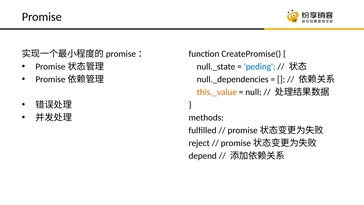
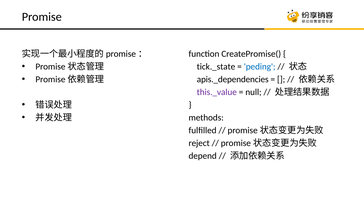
null._state: null._state -> tick._state
null._dependencies: null._dependencies -> apis._dependencies
this._value colour: orange -> purple
